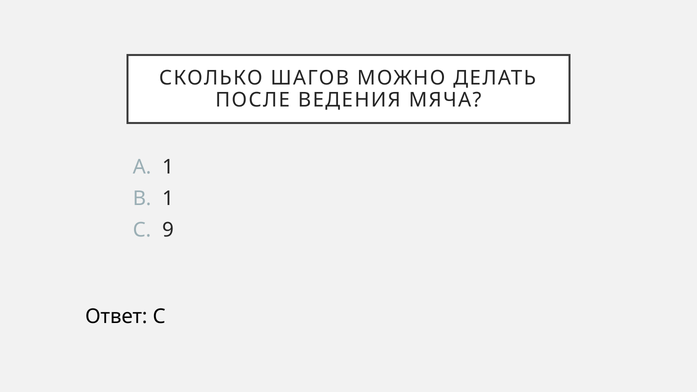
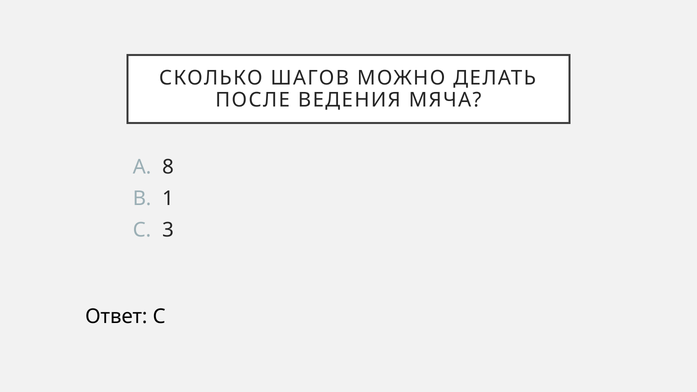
1 at (168, 167): 1 -> 8
9: 9 -> 3
